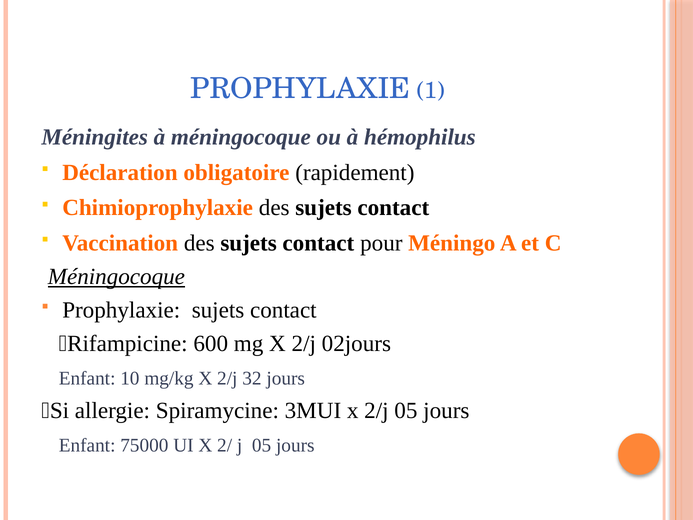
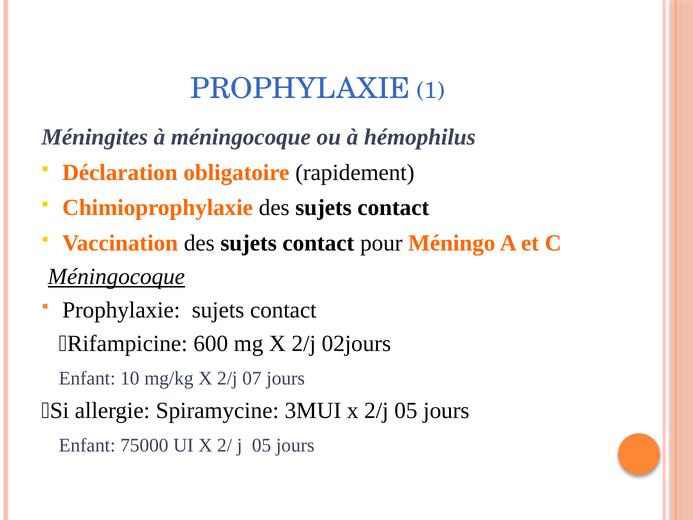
32: 32 -> 07
